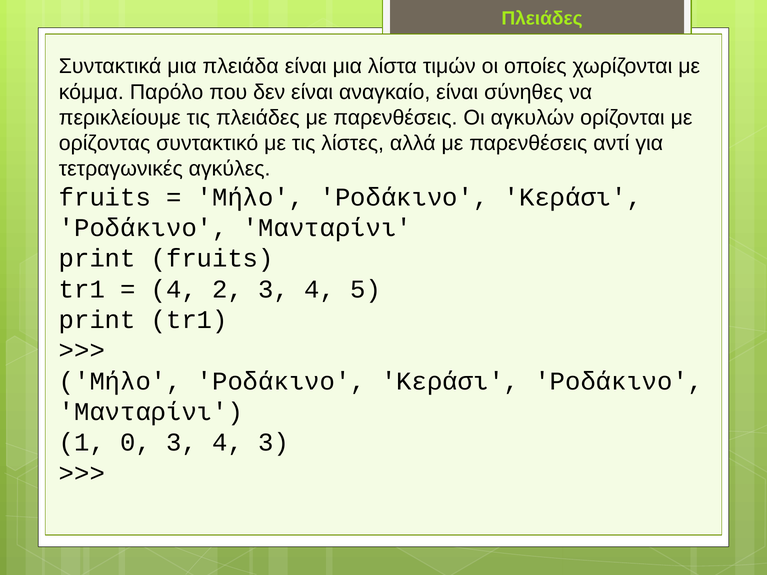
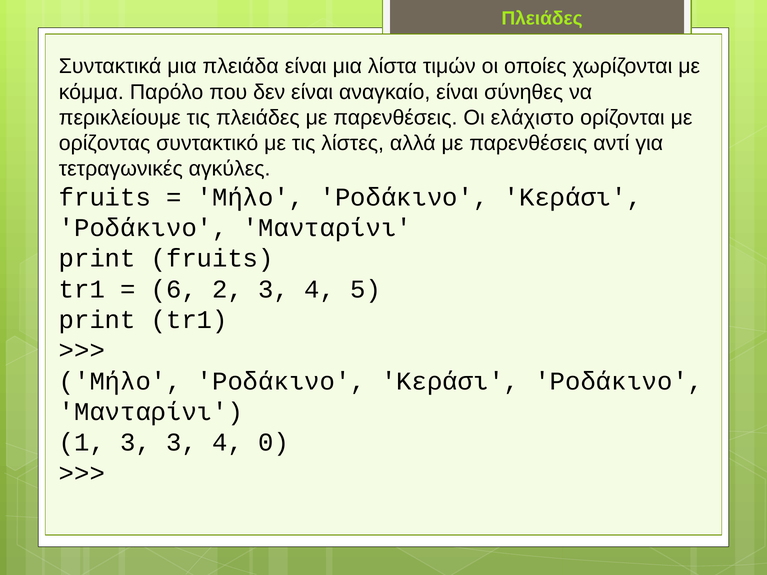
αγκυλών: αγκυλών -> ελάχιστο
4 at (174, 289): 4 -> 6
1 0: 0 -> 3
4 3: 3 -> 0
